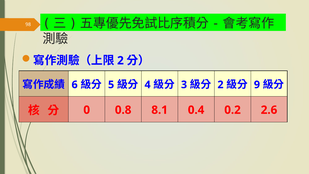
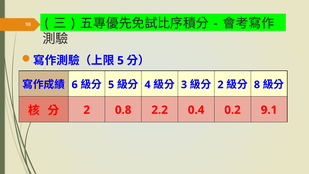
2 at (120, 60): 2 -> 5
9: 9 -> 8
0 at (87, 110): 0 -> 2
8.1: 8.1 -> 2.2
2.6: 2.6 -> 9.1
